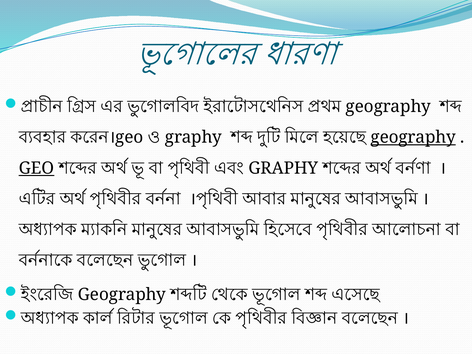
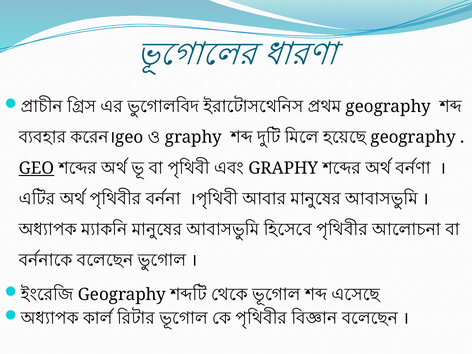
geography at (413, 137) underline: present -> none
